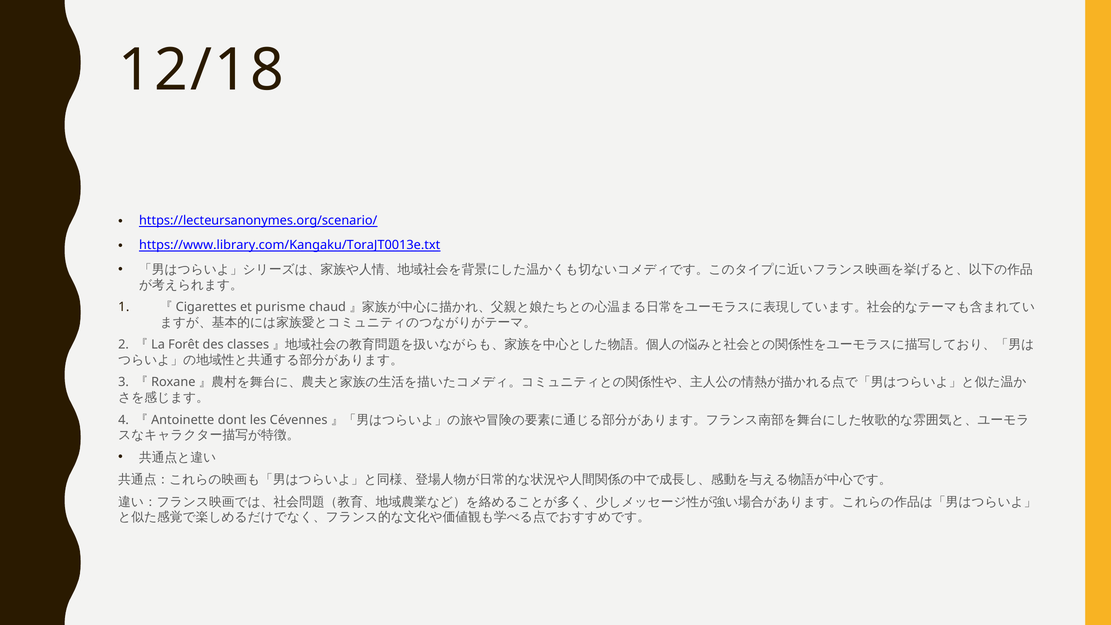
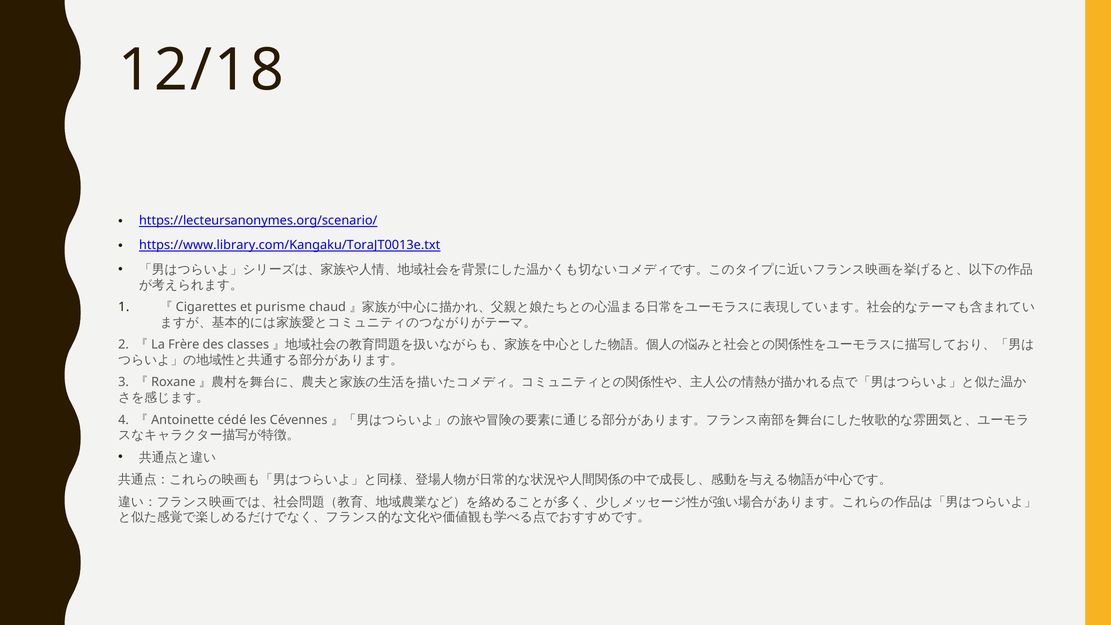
Forêt: Forêt -> Frère
dont: dont -> cédé
